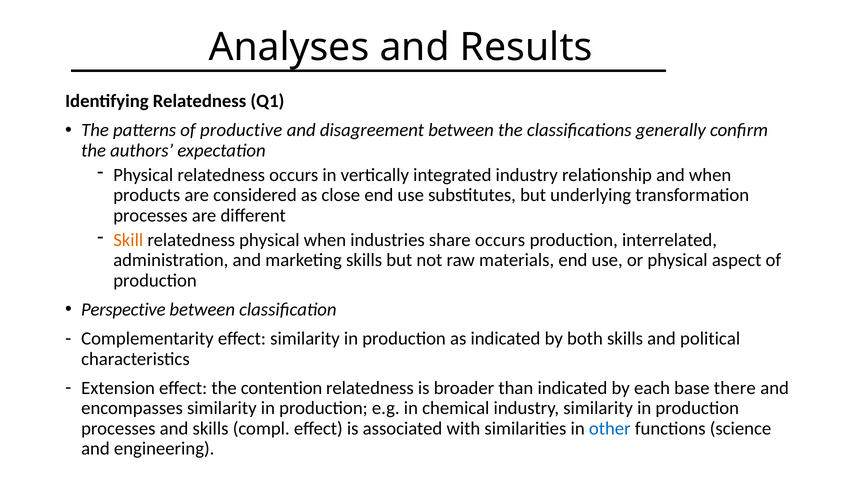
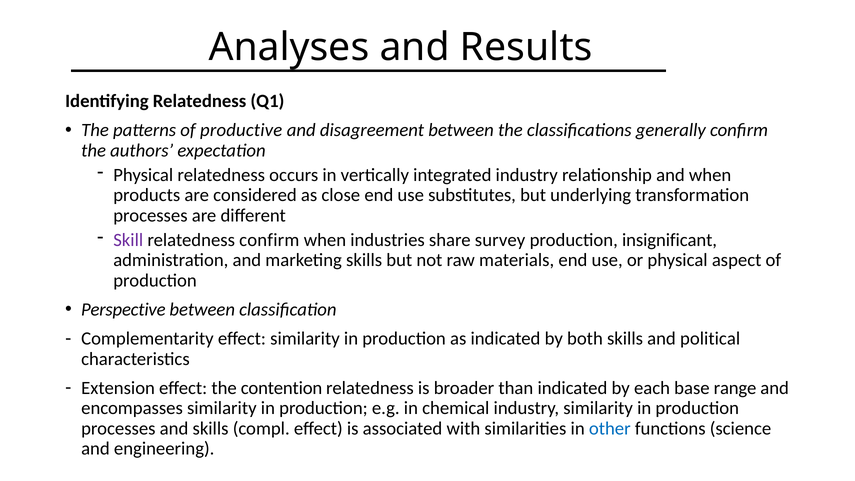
Skill colour: orange -> purple
relatedness physical: physical -> confirm
share occurs: occurs -> survey
interrelated: interrelated -> insignificant
there: there -> range
